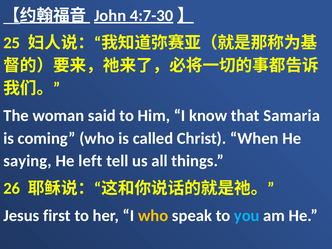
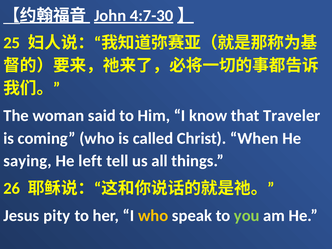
Samaria: Samaria -> Traveler
first: first -> pity
you colour: light blue -> light green
